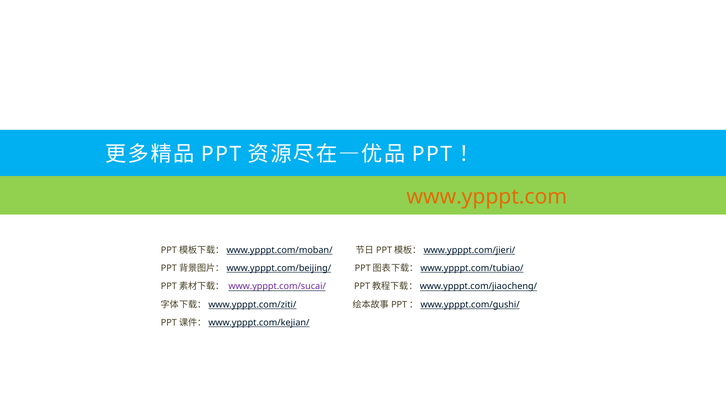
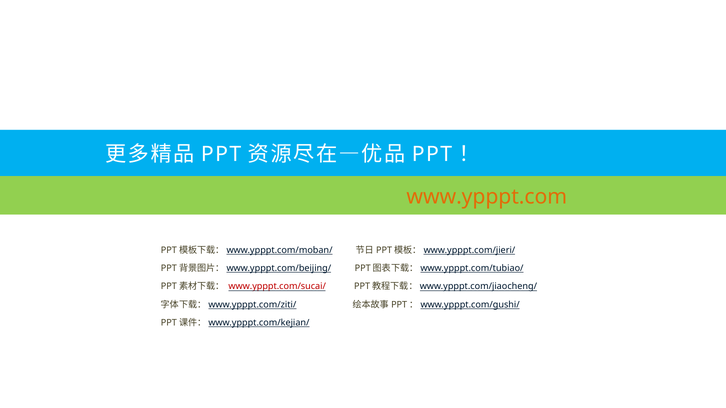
www.ypppt.com/sucai/ colour: purple -> red
